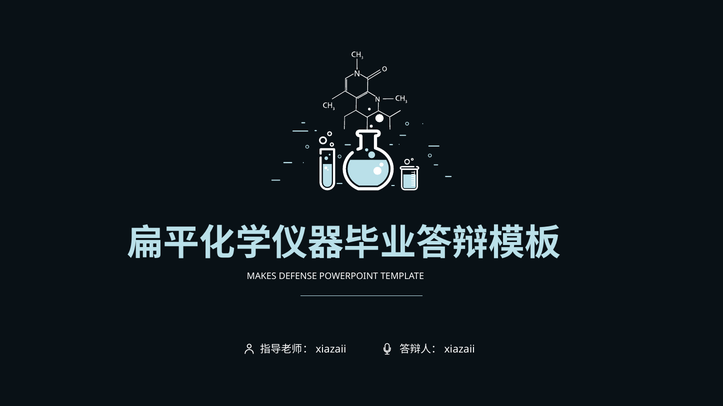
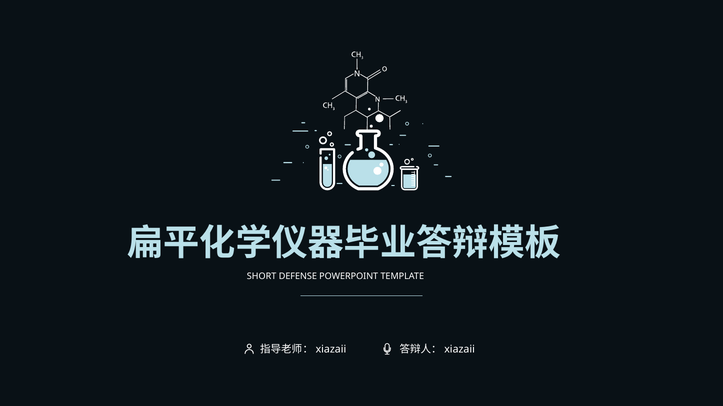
MAKES: MAKES -> SHORT
